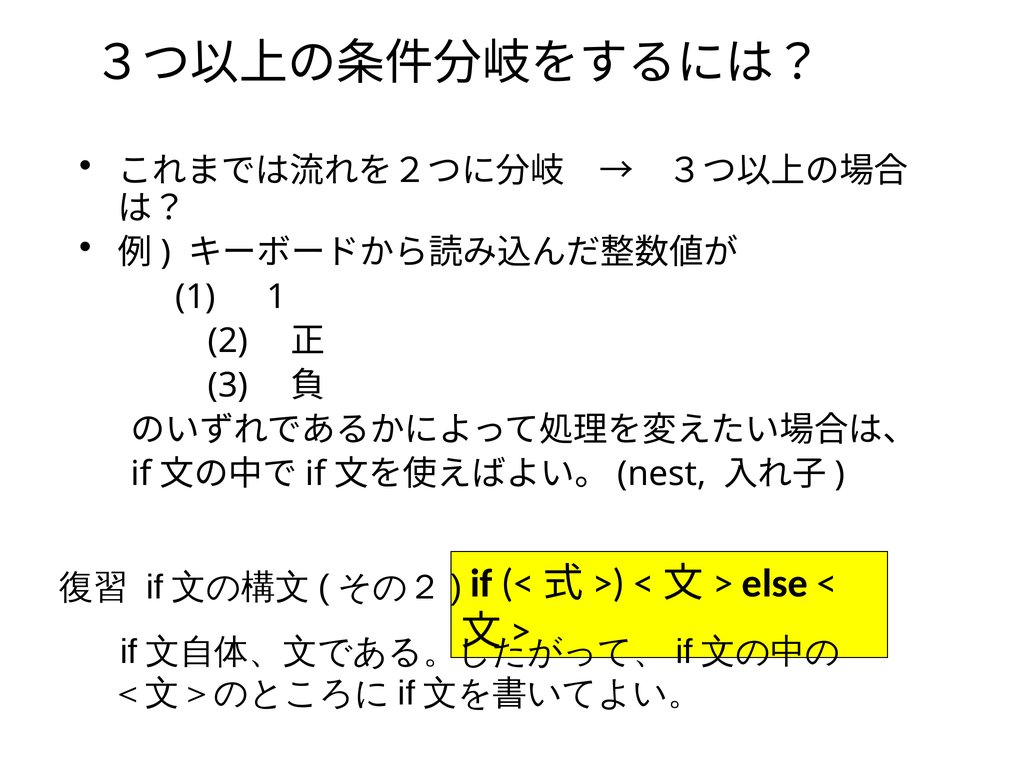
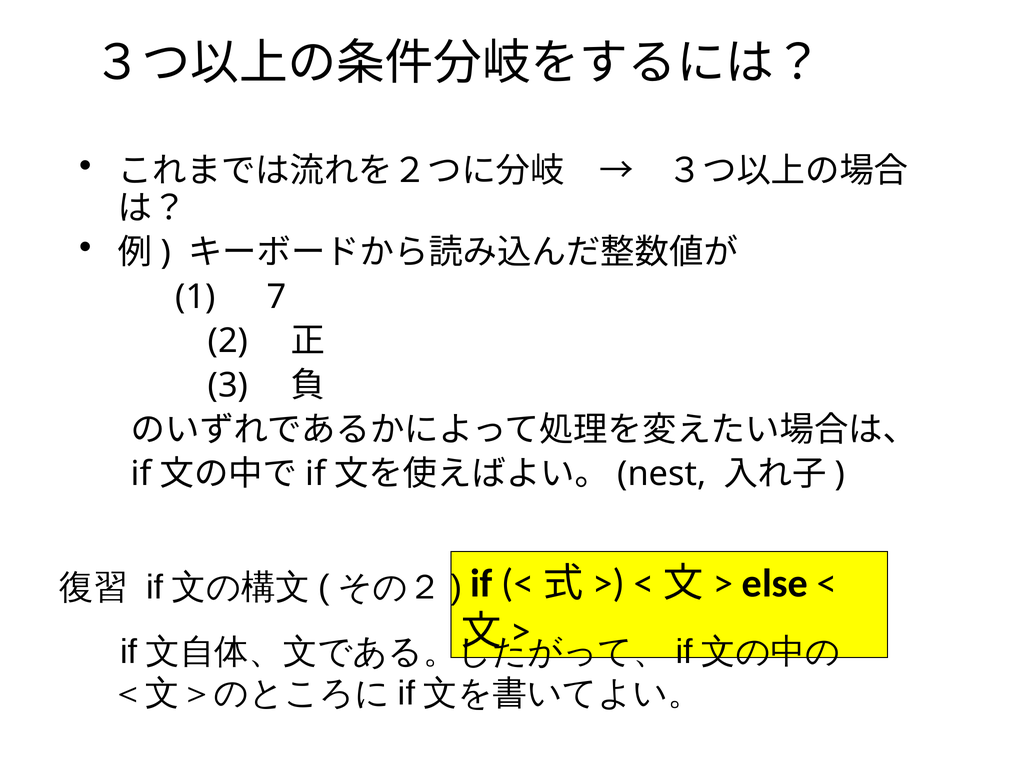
1 1: 1 -> 7
